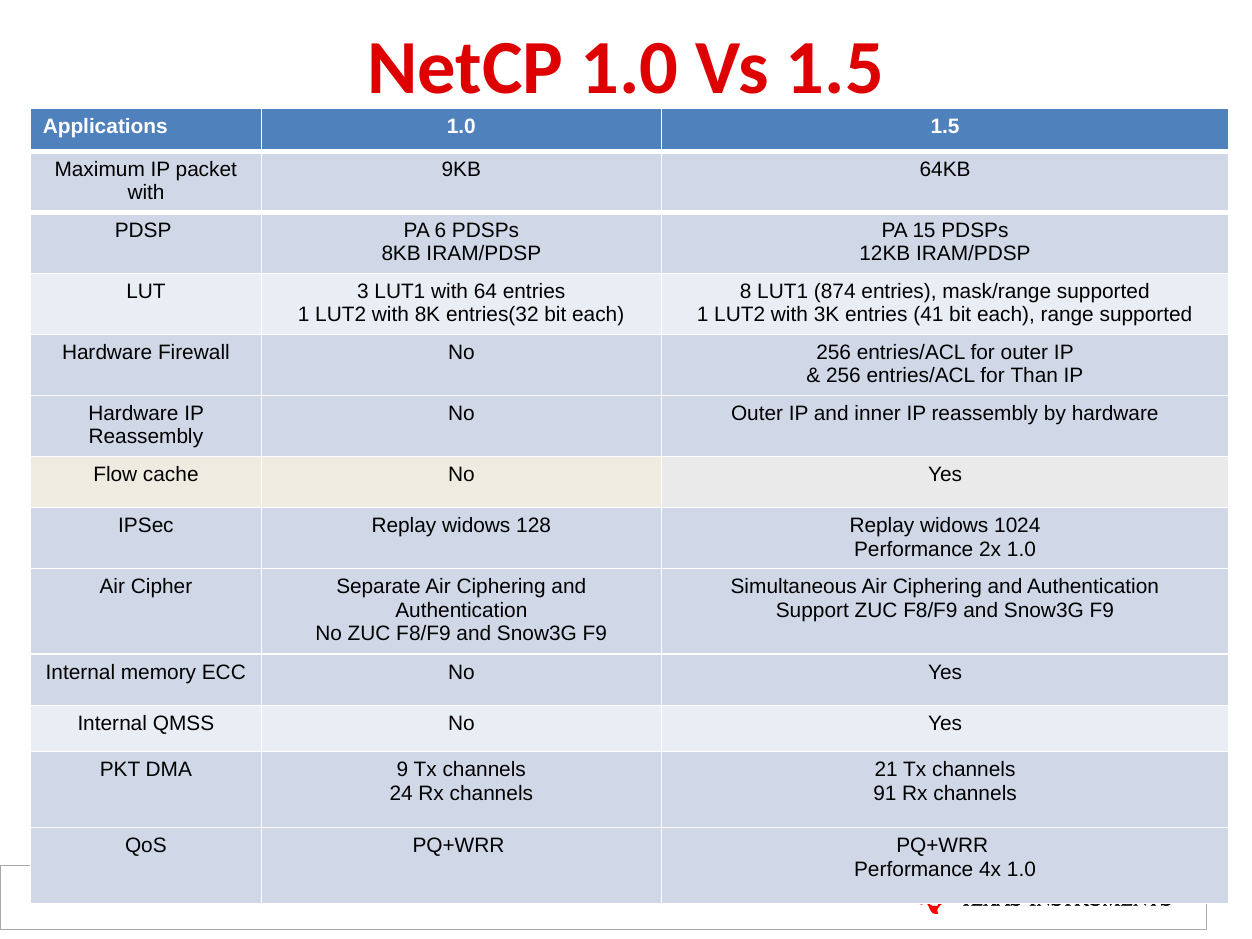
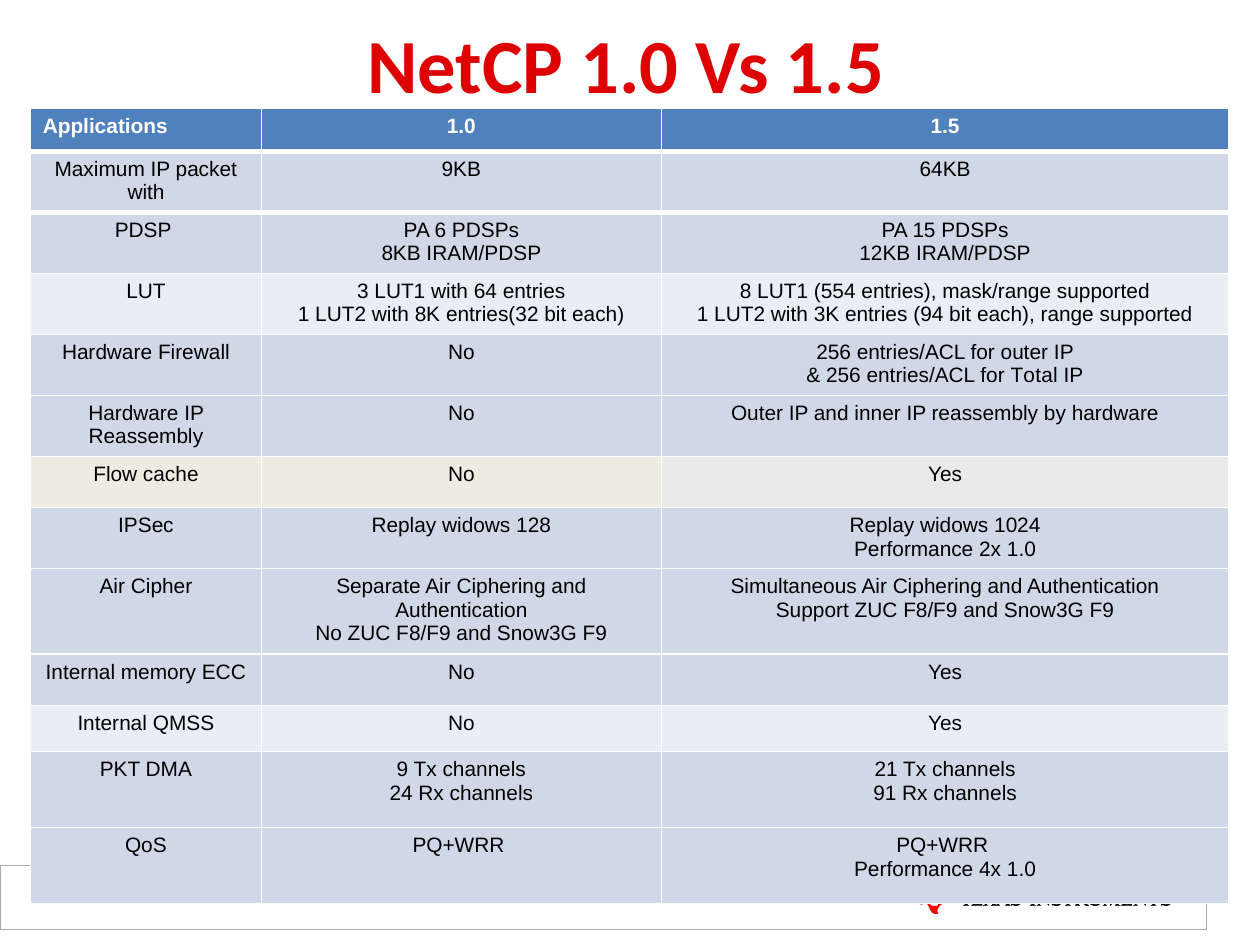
874: 874 -> 554
41: 41 -> 94
Than: Than -> Total
